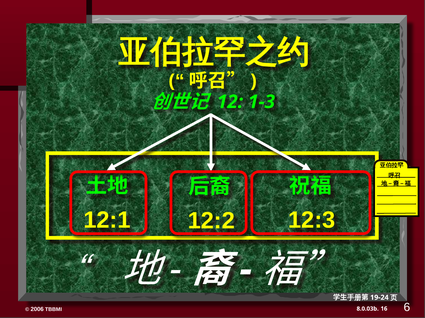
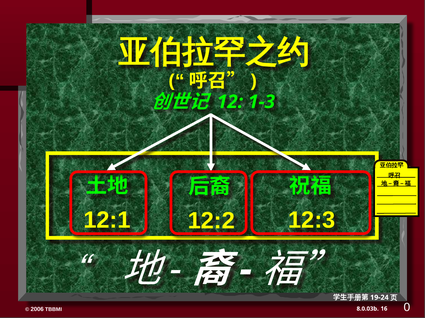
6: 6 -> 0
